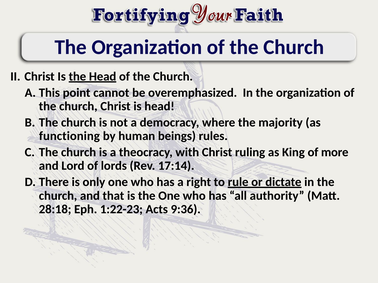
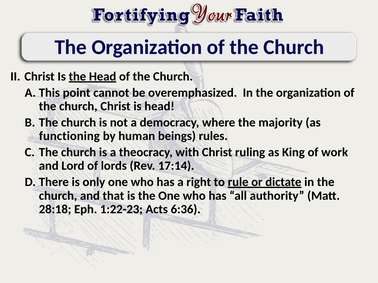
more: more -> work
9:36: 9:36 -> 6:36
